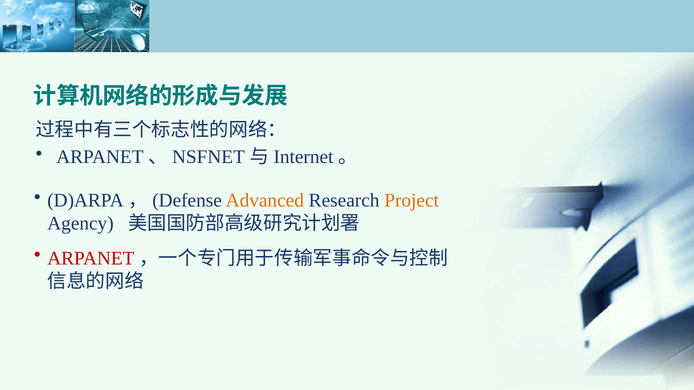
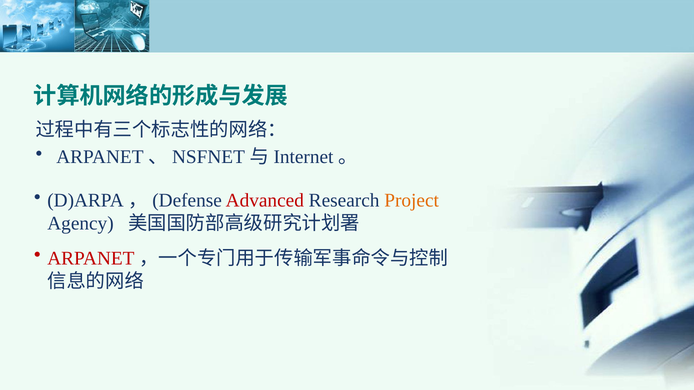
Advanced colour: orange -> red
